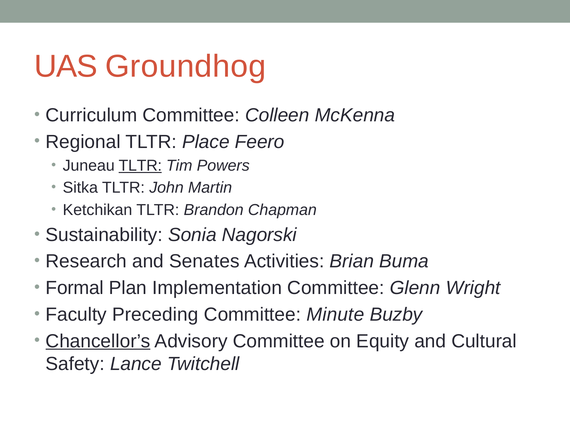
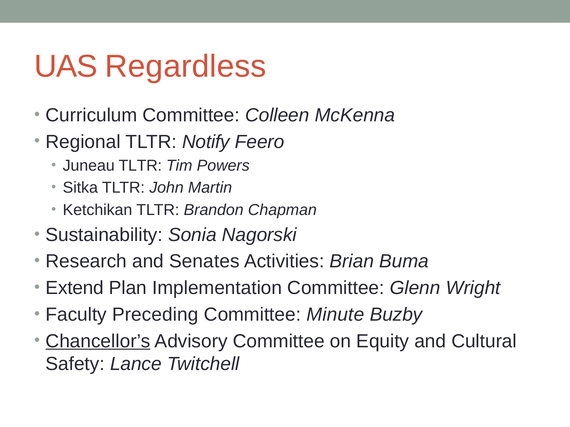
Groundhog: Groundhog -> Regardless
Place: Place -> Notify
TLTR at (140, 166) underline: present -> none
Formal: Formal -> Extend
